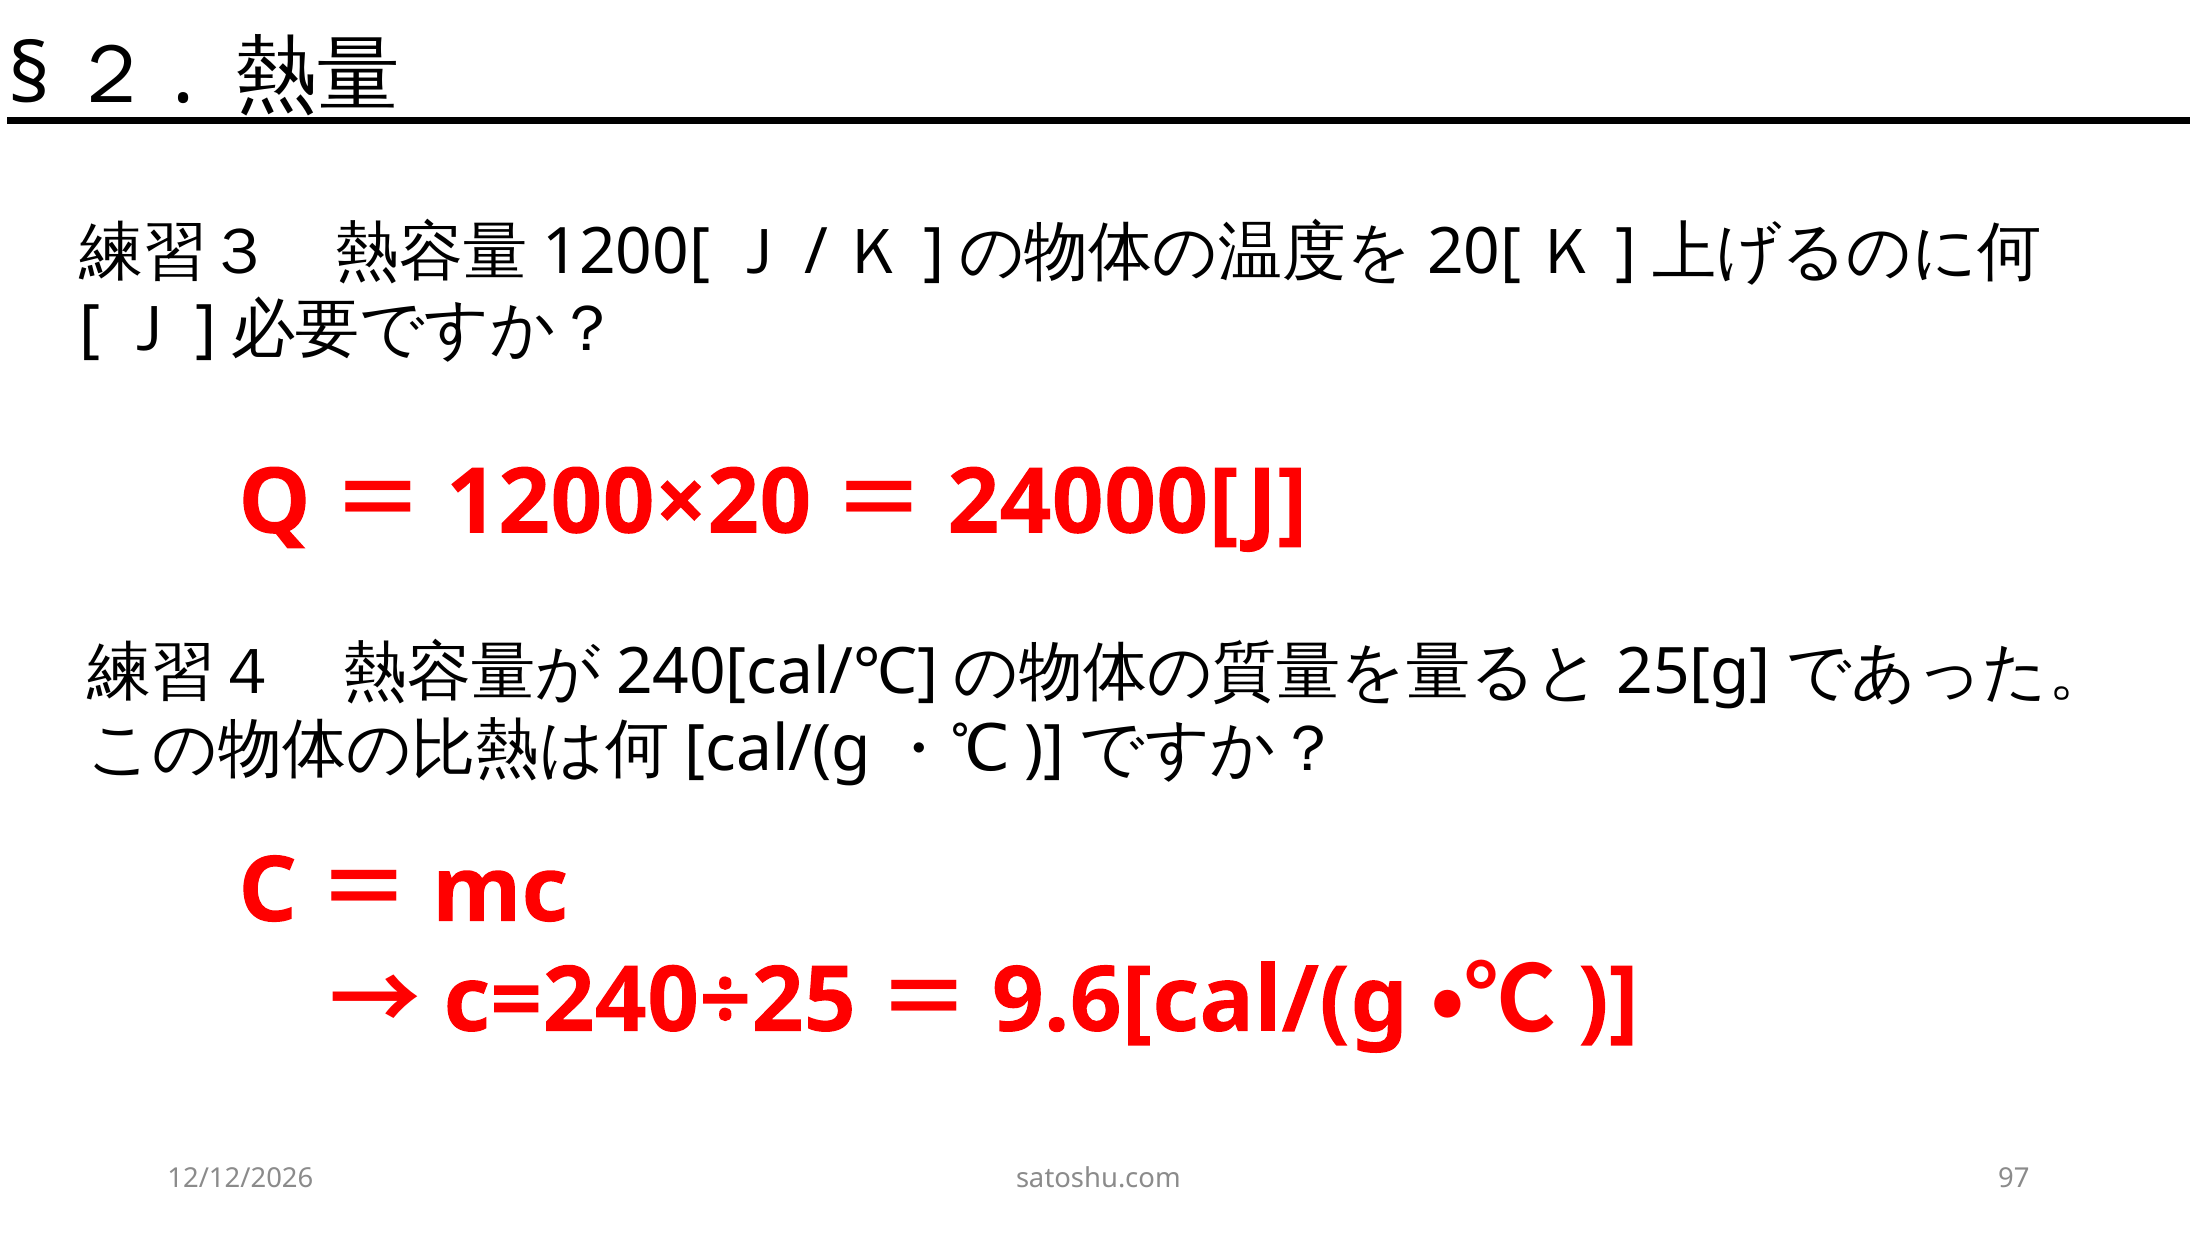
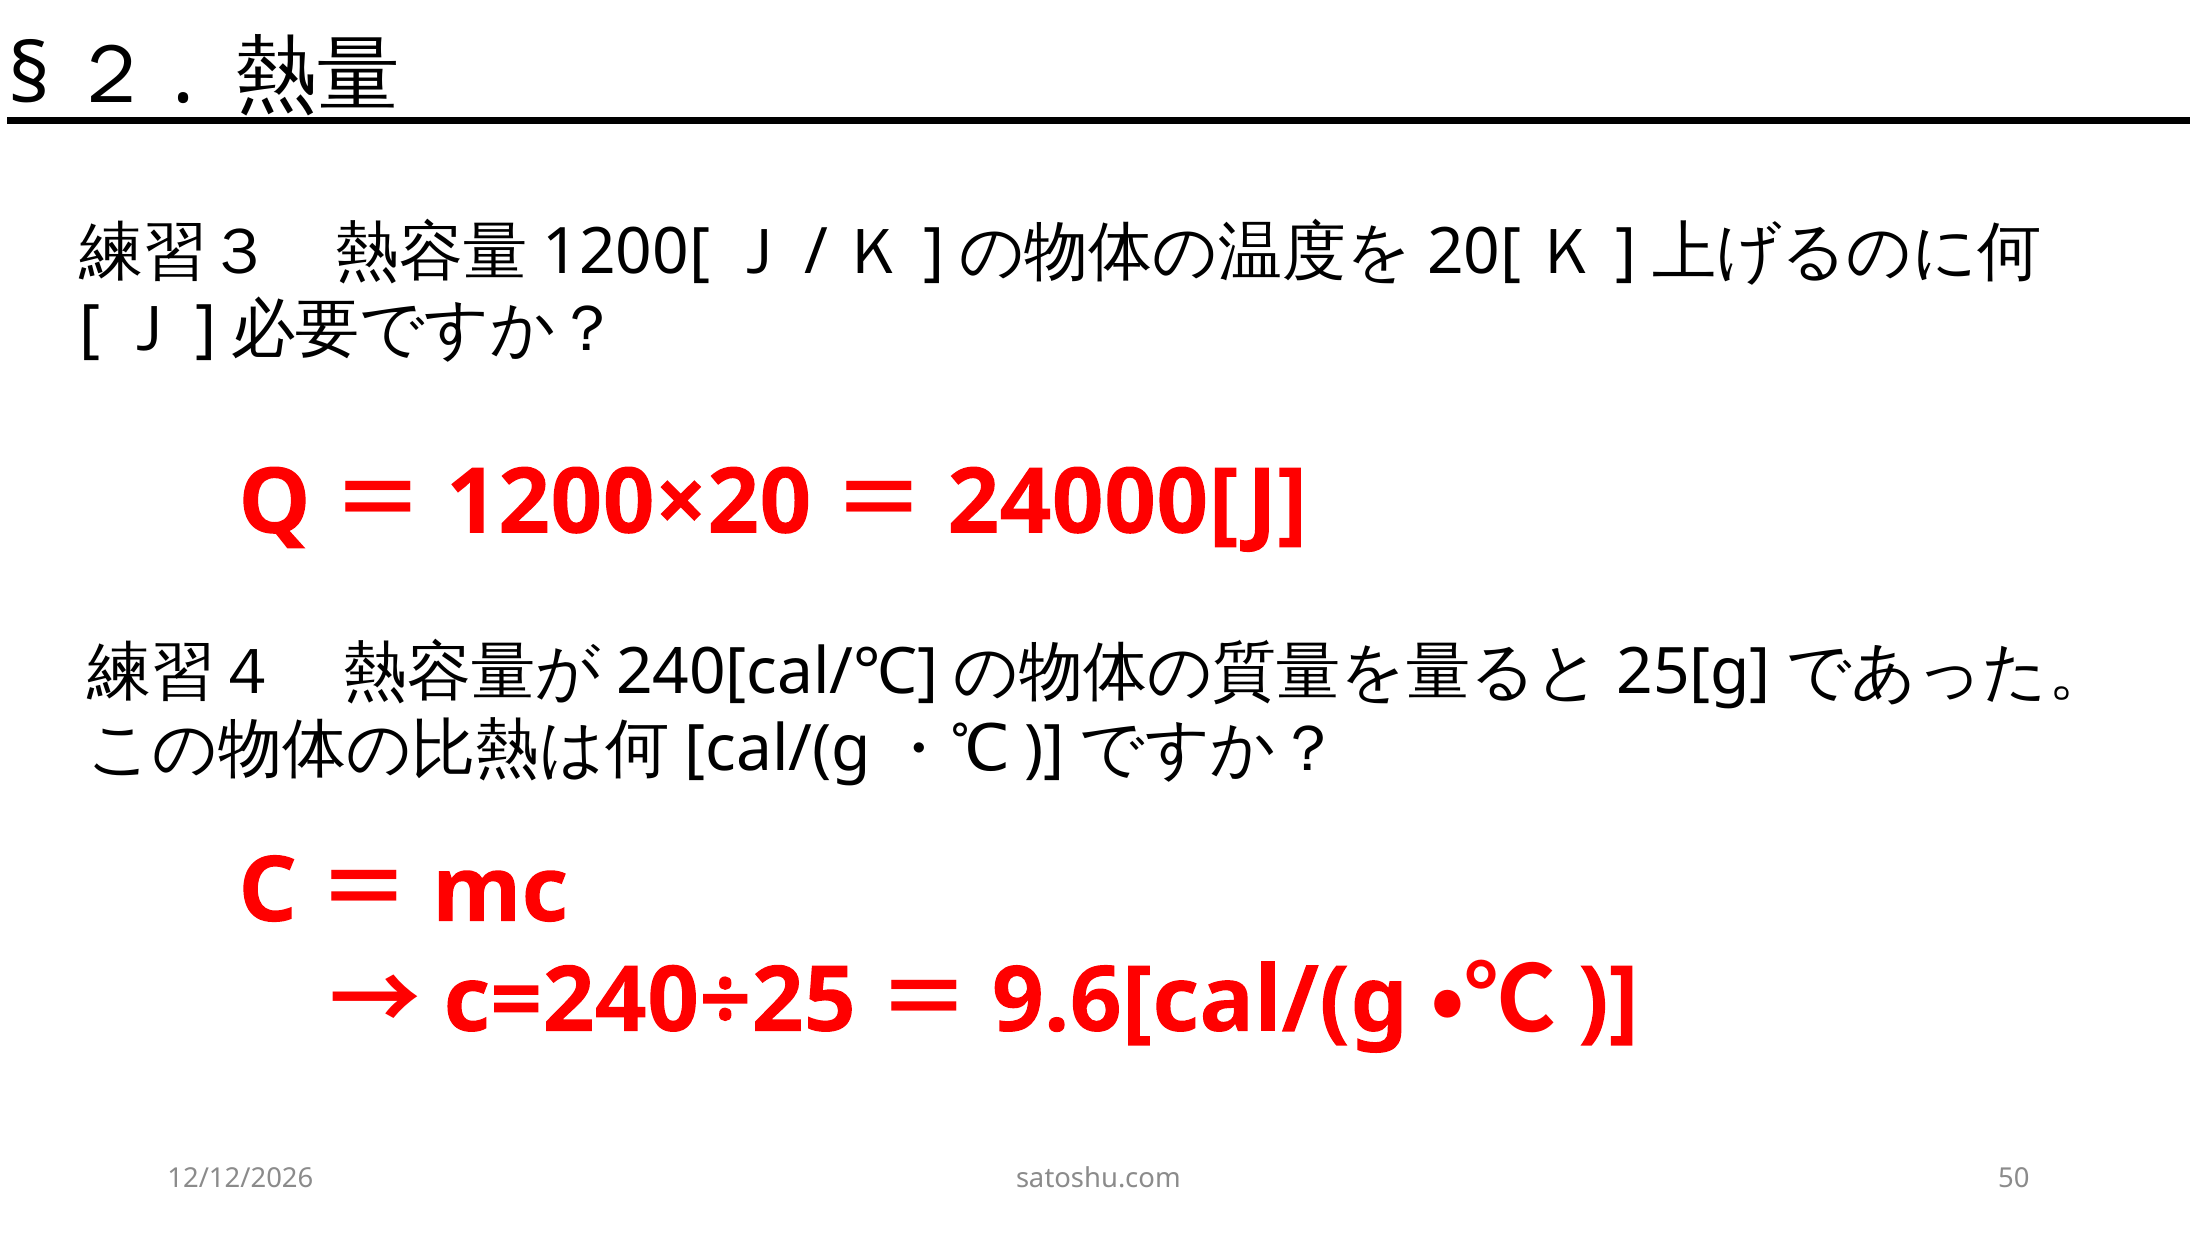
97: 97 -> 50
